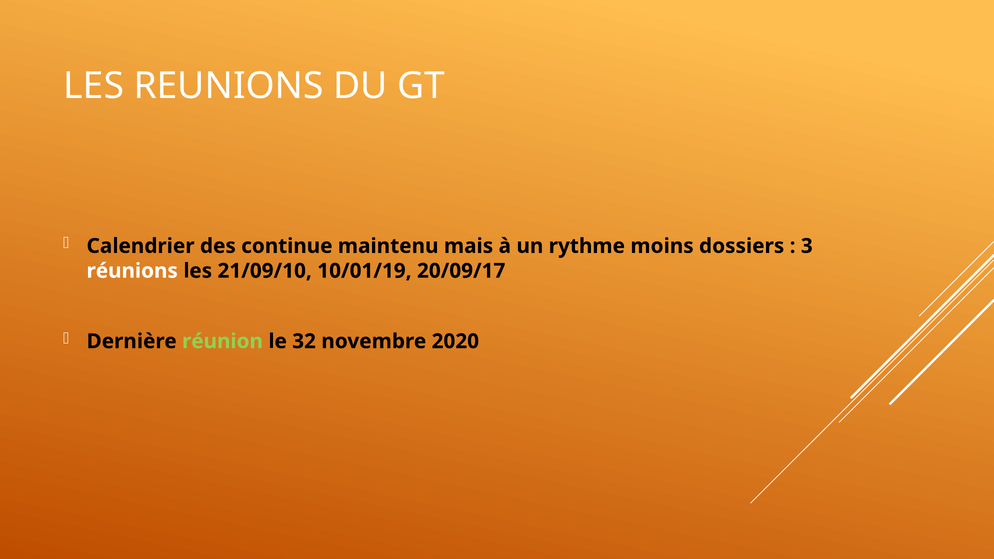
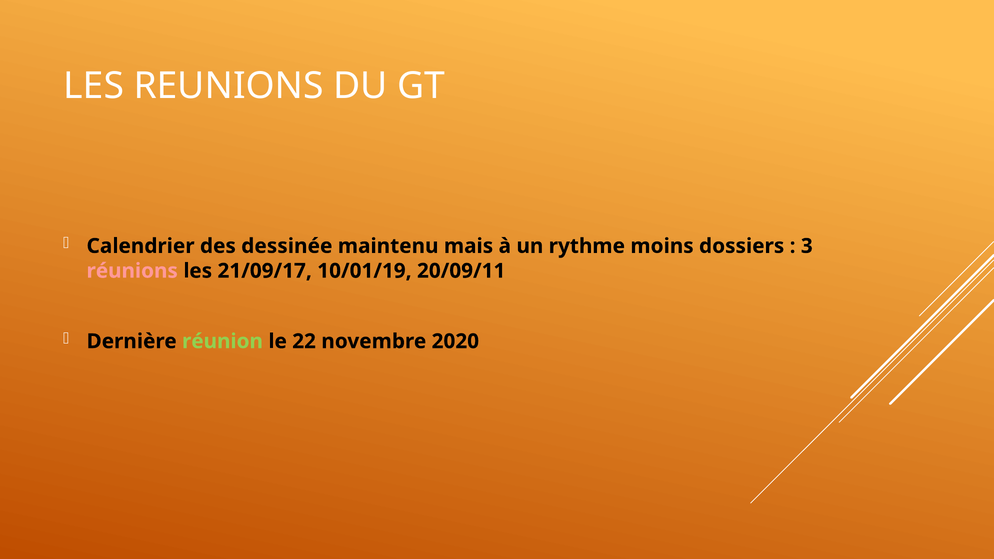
continue: continue -> dessinée
réunions colour: white -> pink
21/09/10: 21/09/10 -> 21/09/17
20/09/17: 20/09/17 -> 20/09/11
32: 32 -> 22
